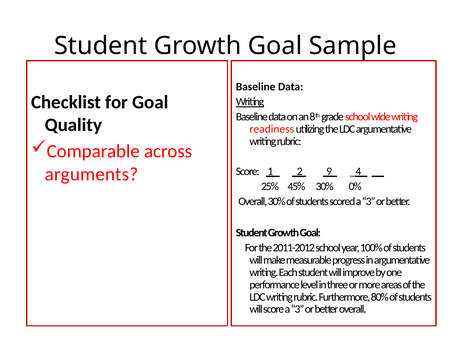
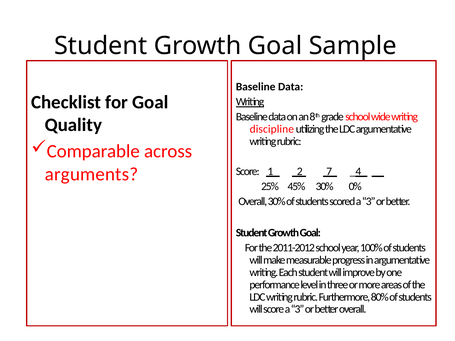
readiness: readiness -> discipline
9: 9 -> 7
